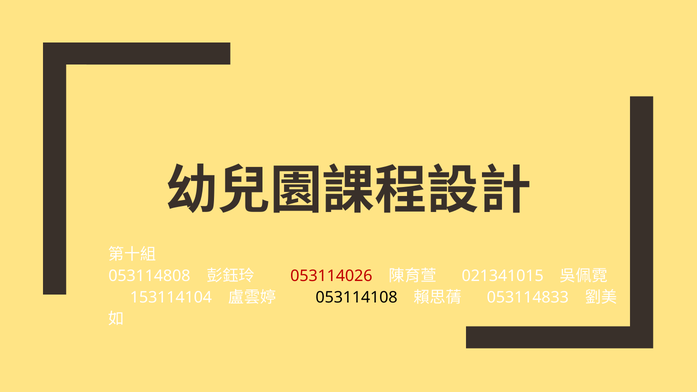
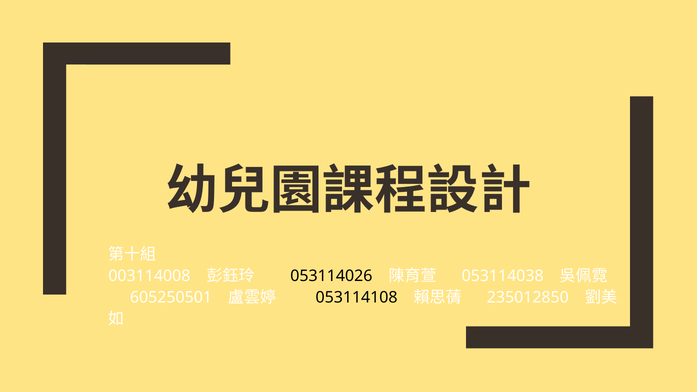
053114808: 053114808 -> 003114008
053114026 colour: red -> black
021341015: 021341015 -> 053114038
153114104: 153114104 -> 605250501
053114833: 053114833 -> 235012850
